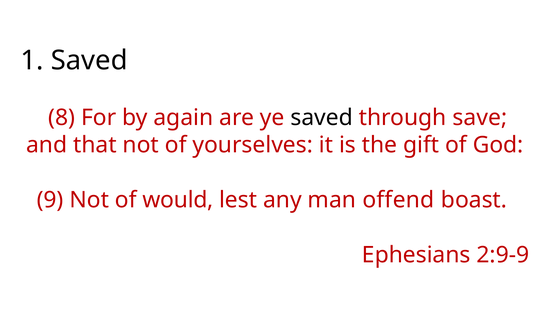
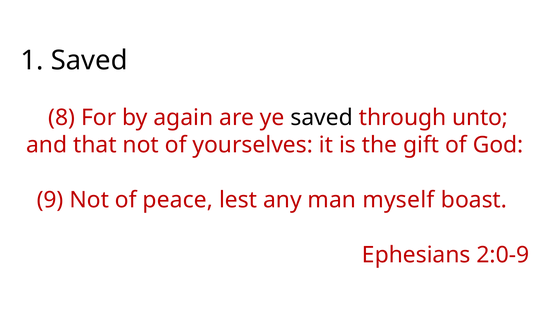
save at (480, 118): save -> unto
would: would -> peace
offend: offend -> myself
2:9-9: 2:9-9 -> 2:0-9
